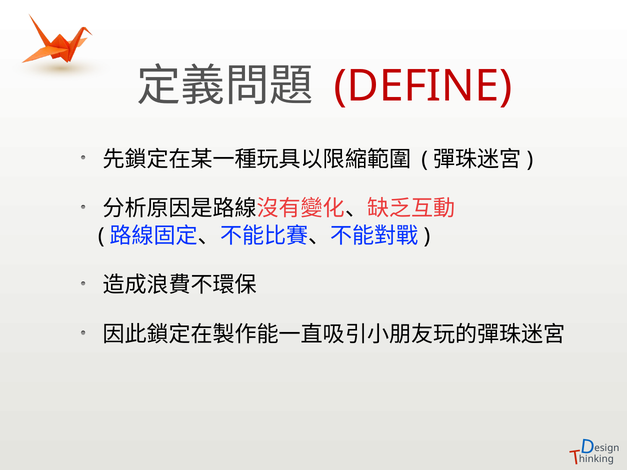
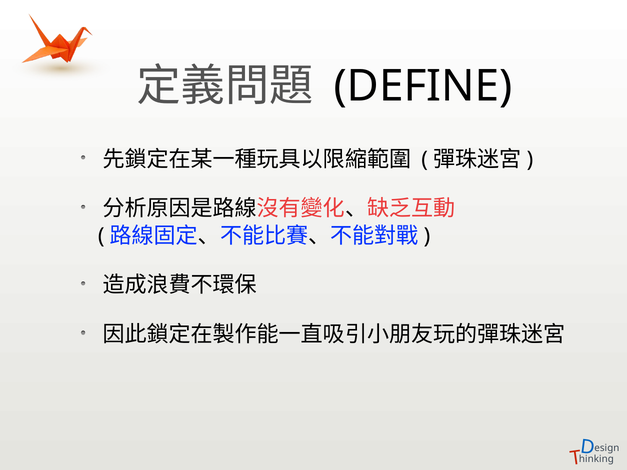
DEFINE colour: red -> black
